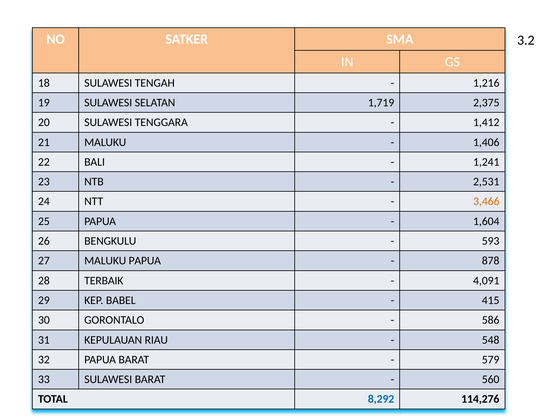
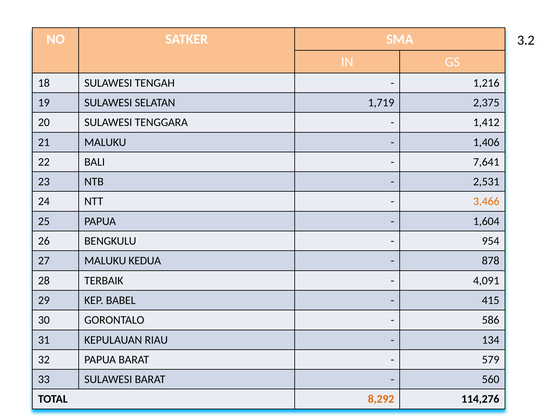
1,241: 1,241 -> 7,641
593: 593 -> 954
MALUKU PAPUA: PAPUA -> KEDUA
548: 548 -> 134
8,292 colour: blue -> orange
